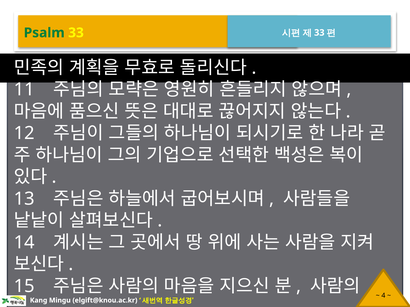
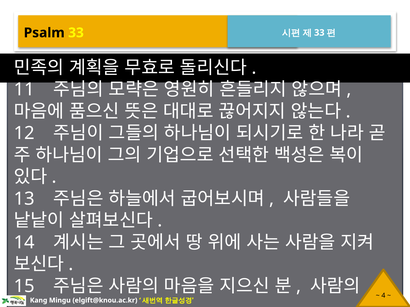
Psalm colour: green -> black
